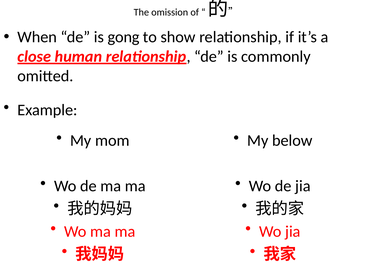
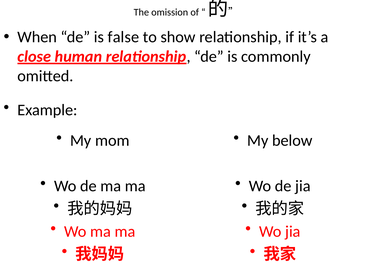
gong: gong -> false
